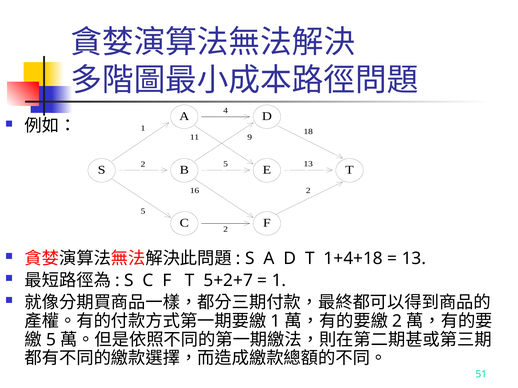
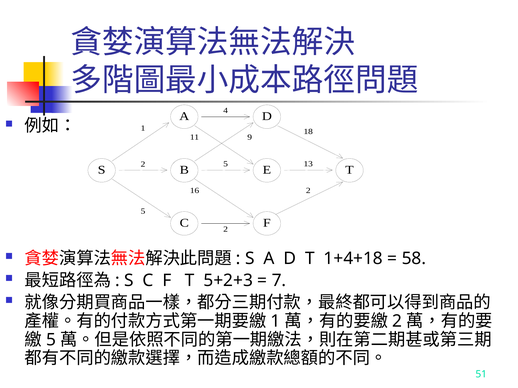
13 at (414, 259): 13 -> 58
5+2+7: 5+2+7 -> 5+2+3
1 at (279, 281): 1 -> 7
